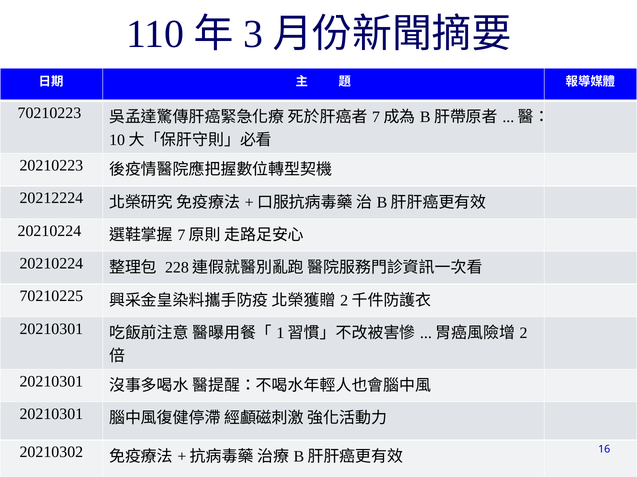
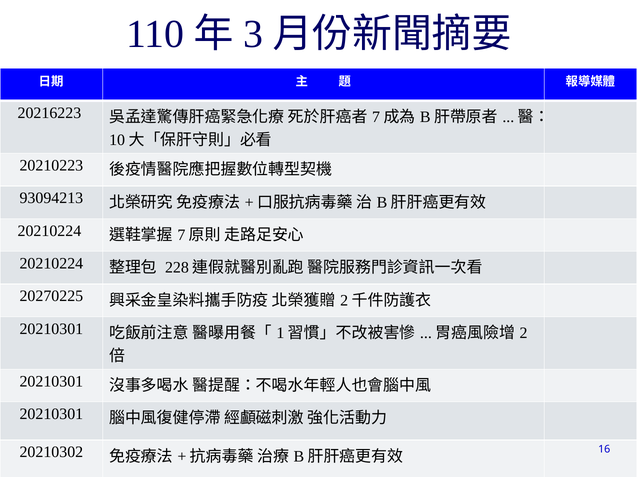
70210223: 70210223 -> 20216223
20212224: 20212224 -> 93094213
70210225: 70210225 -> 20270225
